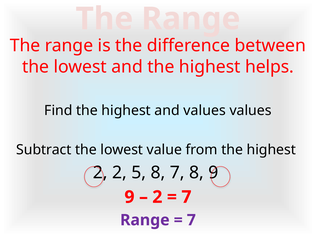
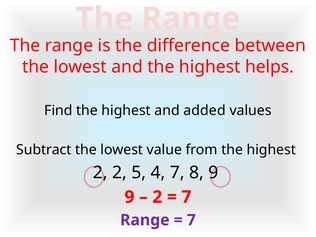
and values: values -> added
5 8: 8 -> 4
